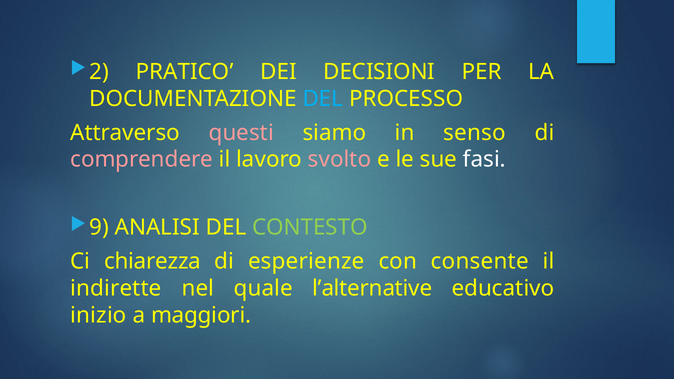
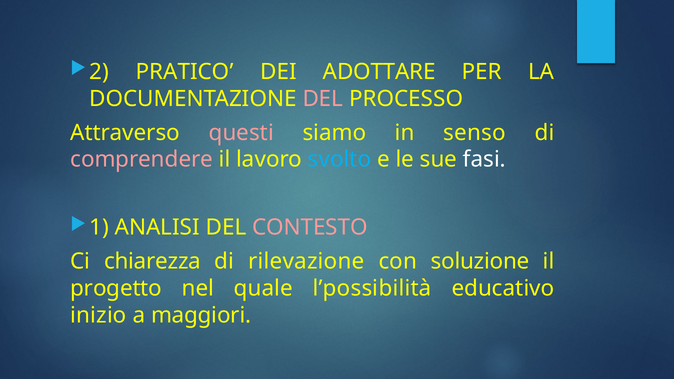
DECISIONI: DECISIONI -> ADOTTARE
DEL at (323, 99) colour: light blue -> pink
svolto colour: pink -> light blue
9: 9 -> 1
CONTESTO colour: light green -> pink
esperienze: esperienze -> rilevazione
consente: consente -> soluzione
indirette: indirette -> progetto
l’alternative: l’alternative -> l’possibilità
